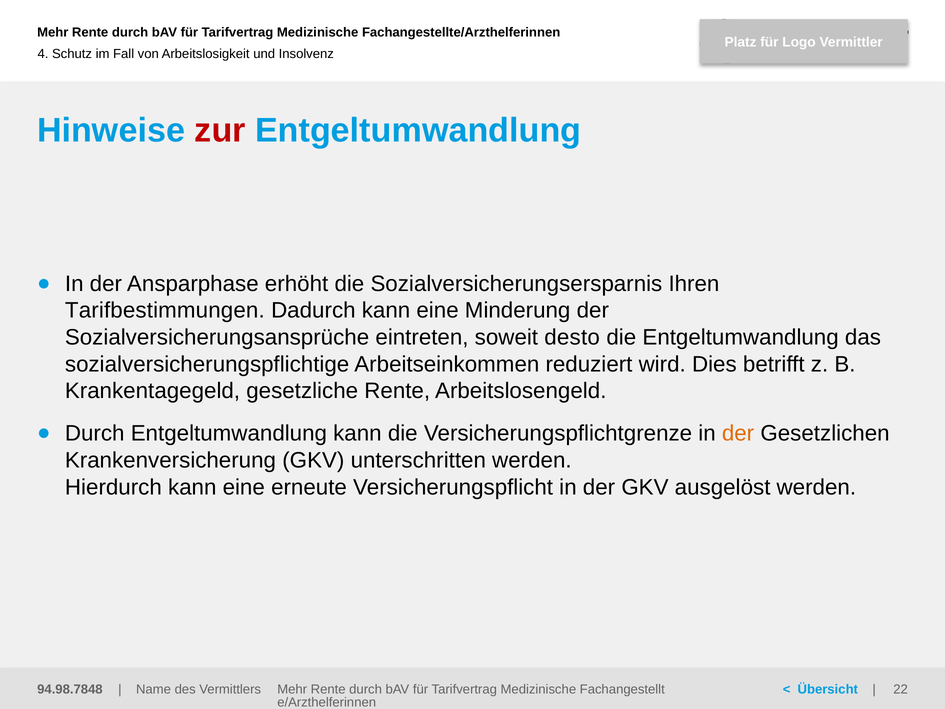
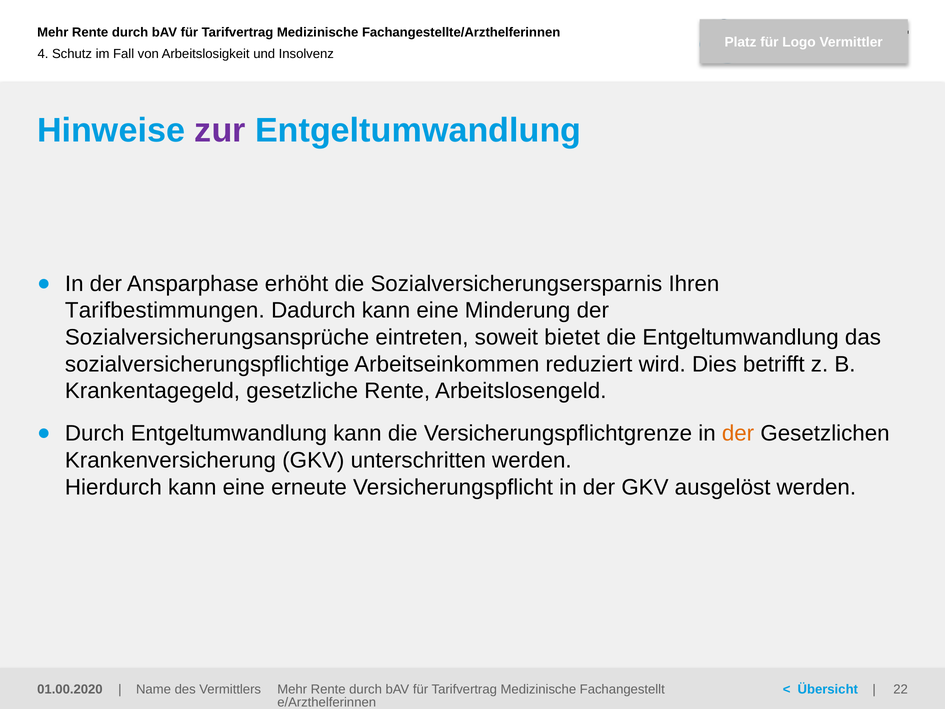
zur colour: red -> purple
desto: desto -> bietet
94.98.7848: 94.98.7848 -> 01.00.2020
